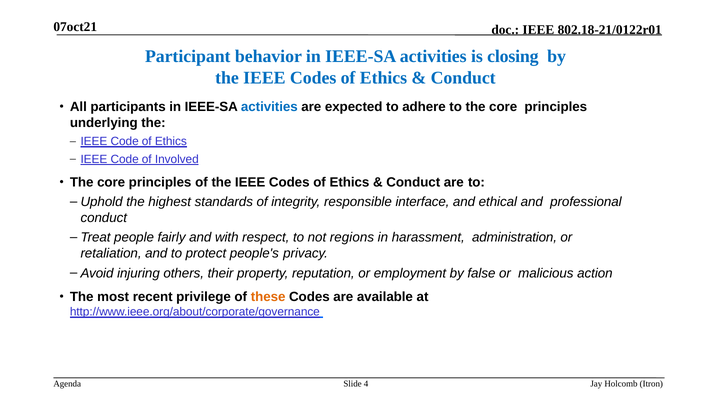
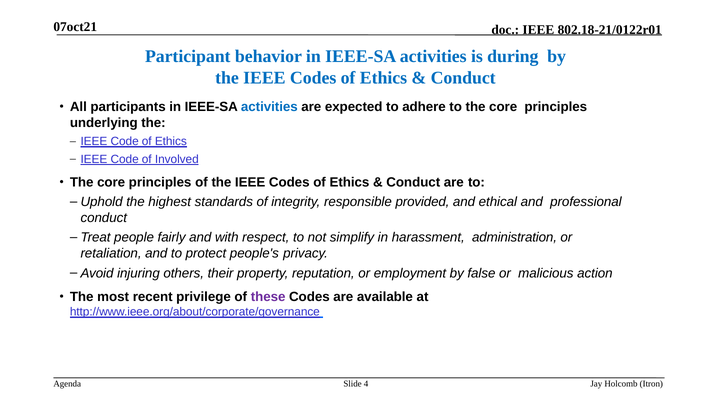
closing: closing -> during
interface: interface -> provided
regions: regions -> simplify
these colour: orange -> purple
